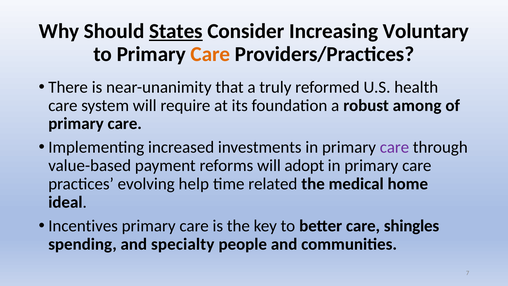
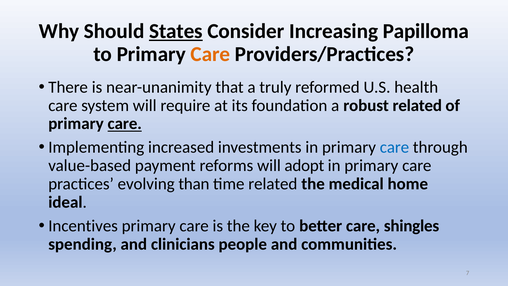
Voluntary: Voluntary -> Papilloma
robust among: among -> related
care at (125, 124) underline: none -> present
care at (394, 147) colour: purple -> blue
help: help -> than
specialty: specialty -> clinicians
